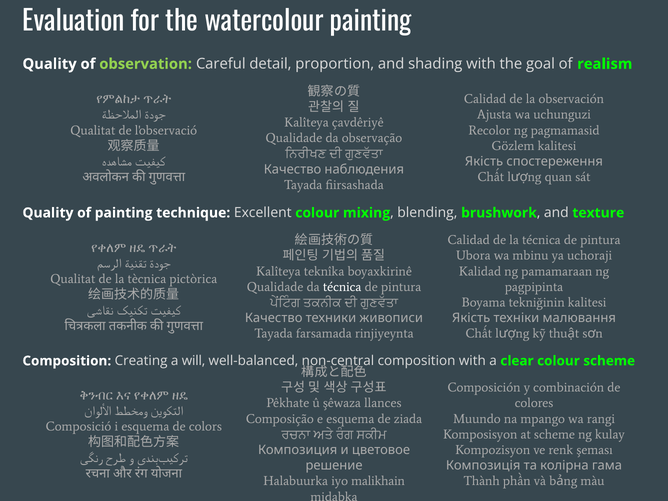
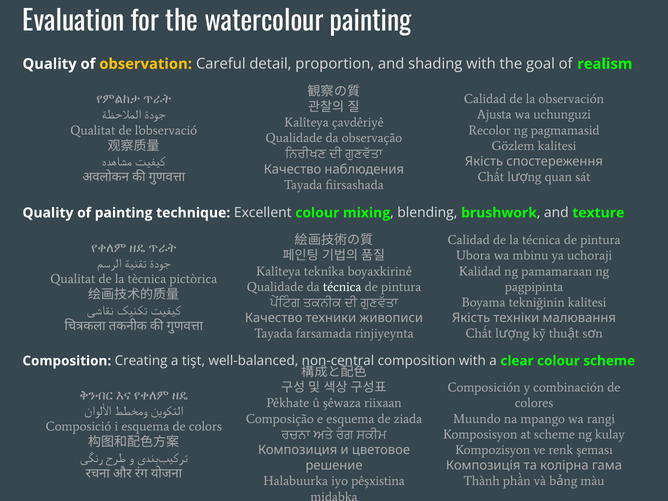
observation colour: light green -> yellow
will: will -> tişt
llances: llances -> riixaan
malikhain: malikhain -> pêşxistina
